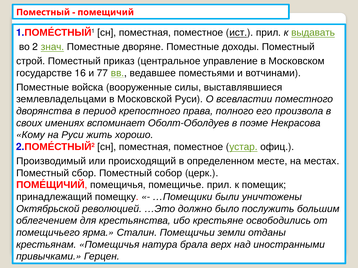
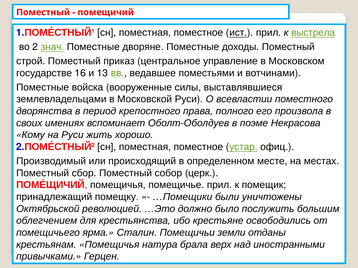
выдавать: выдавать -> выстрела
77: 77 -> 13
